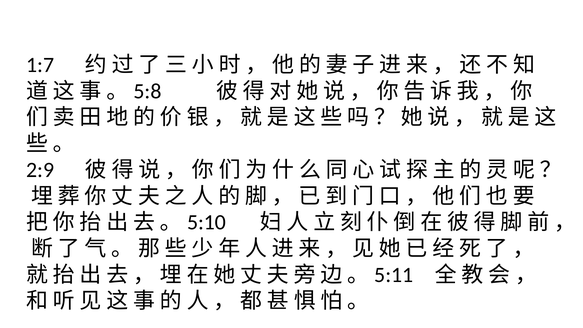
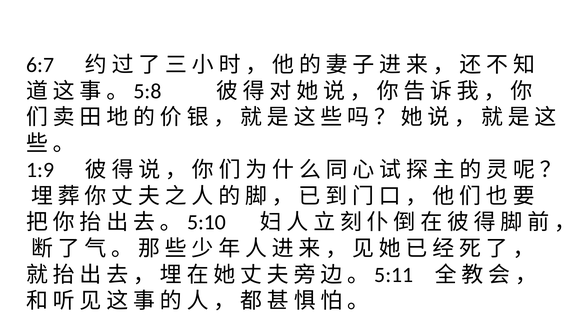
1:7: 1:7 -> 6:7
2:9: 2:9 -> 1:9
